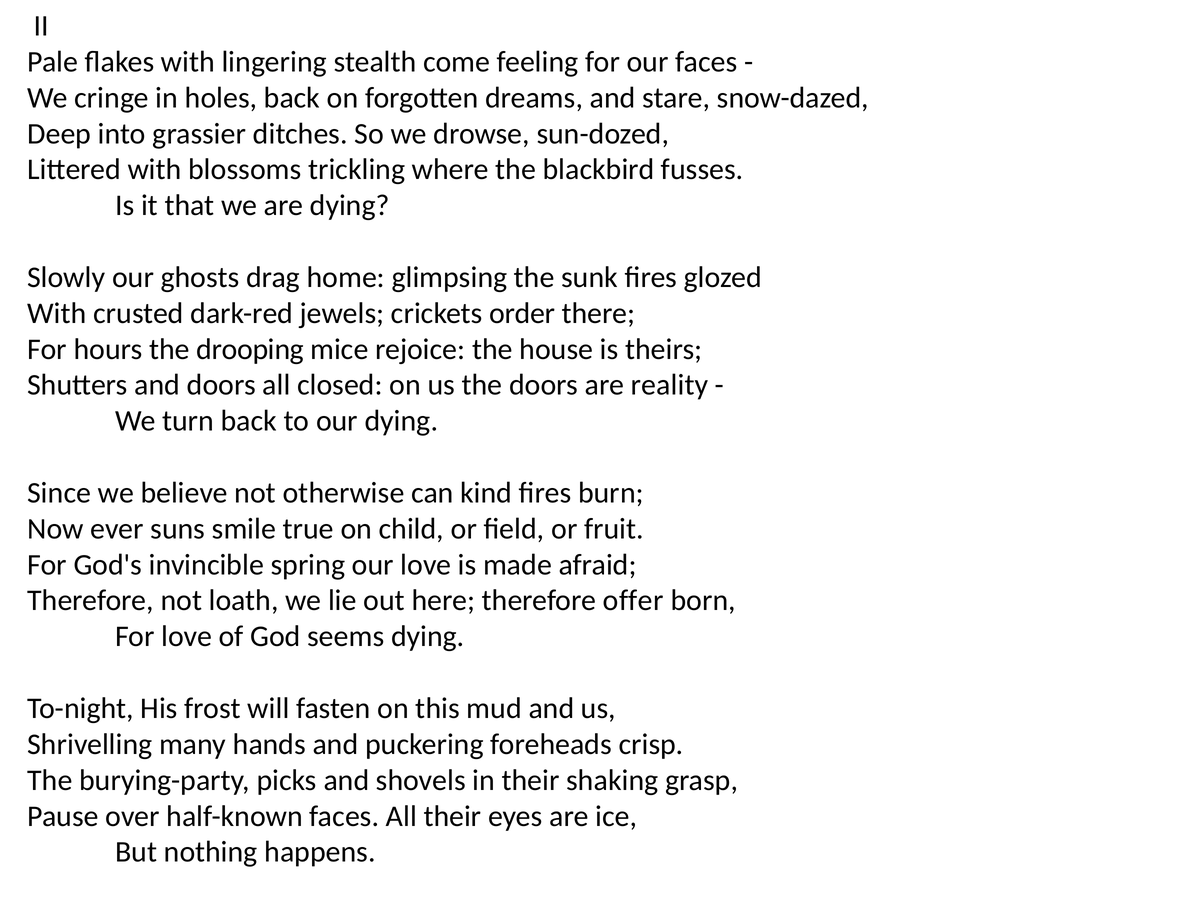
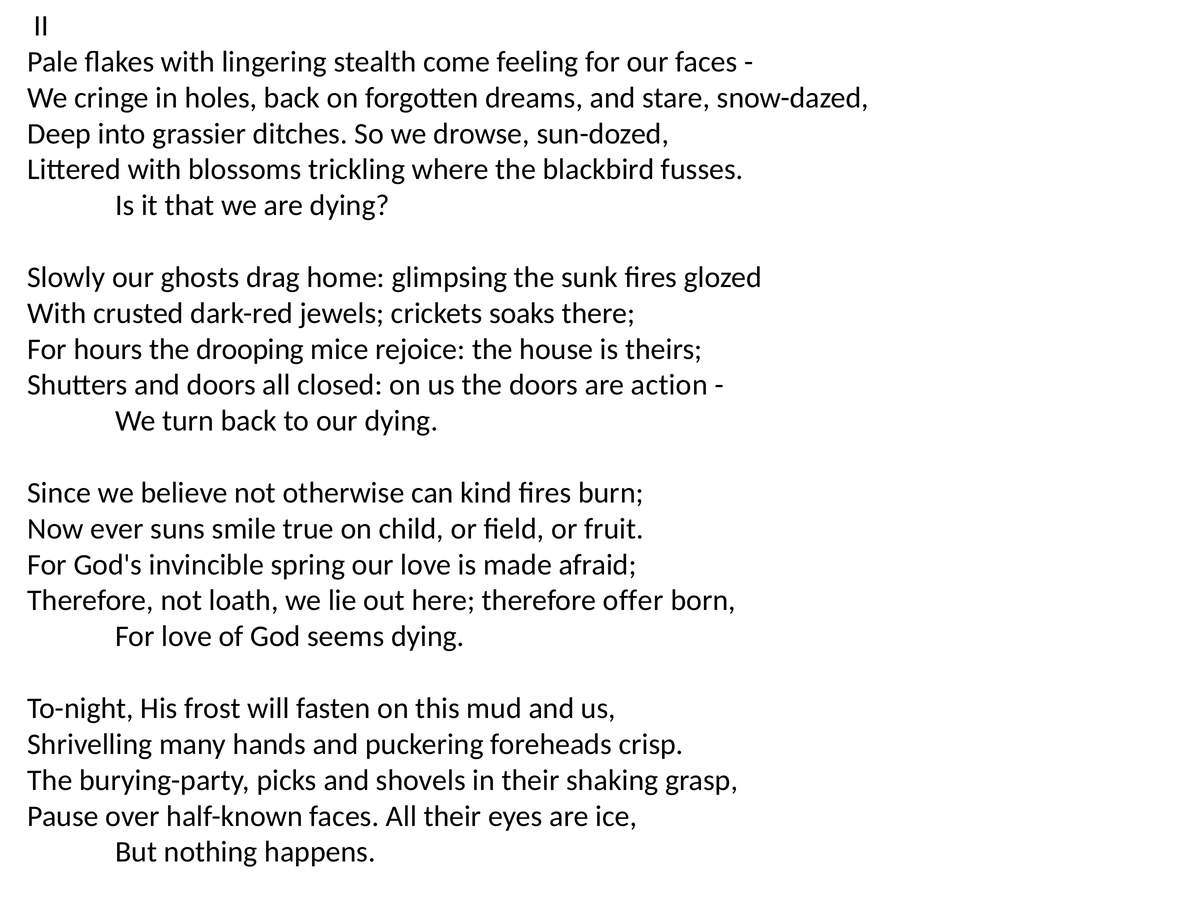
order: order -> soaks
reality: reality -> action
